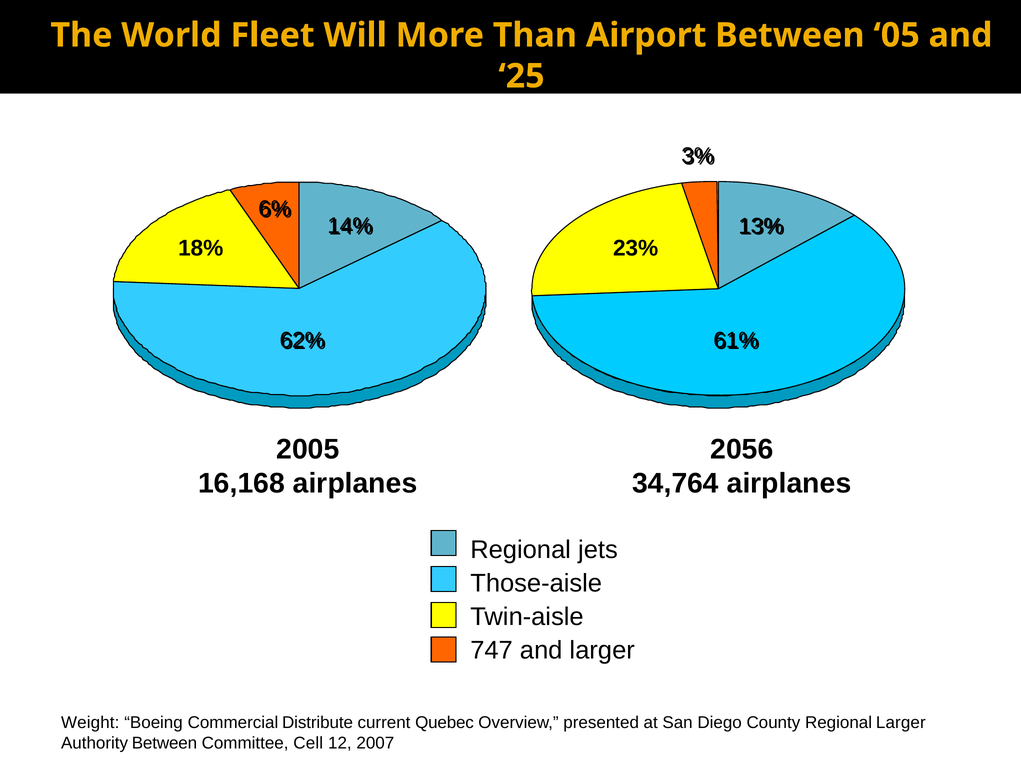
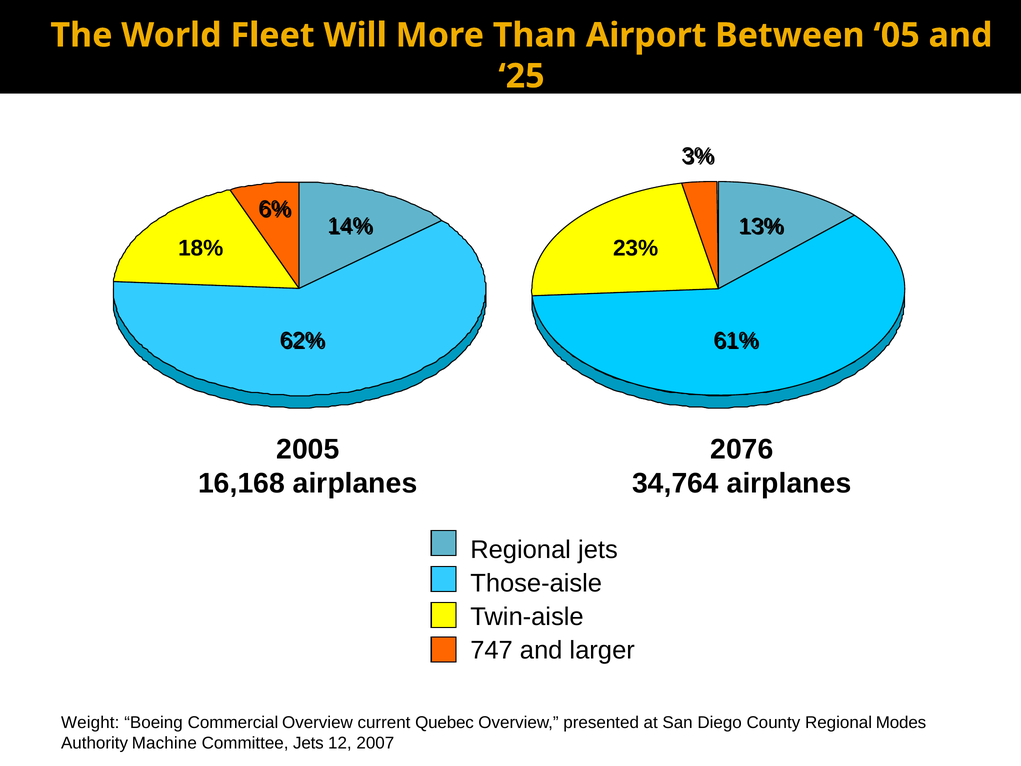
2056: 2056 -> 2076
Commercial Distribute: Distribute -> Overview
Regional Larger: Larger -> Modes
Authority Between: Between -> Machine
Committee Cell: Cell -> Jets
